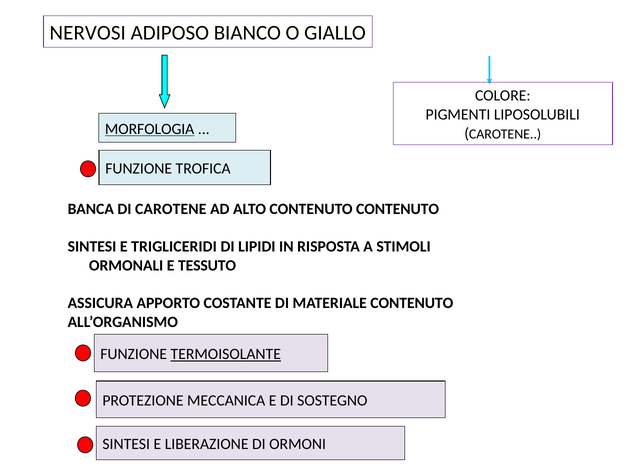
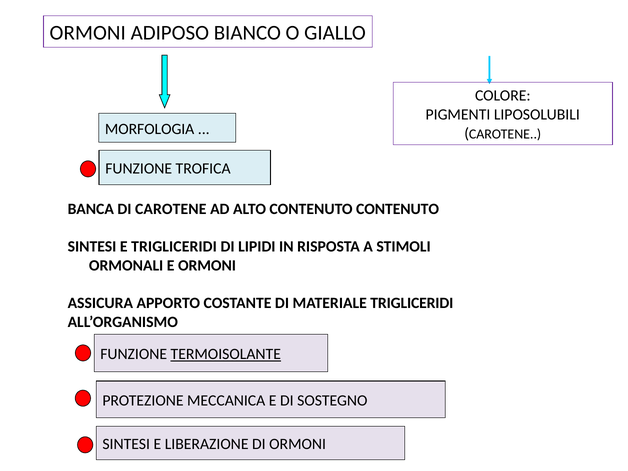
NERVOSI at (88, 33): NERVOSI -> ORMONI
MORFOLOGIA underline: present -> none
E TESSUTO: TESSUTO -> ORMONI
MATERIALE CONTENUTO: CONTENUTO -> TRIGLICERIDI
